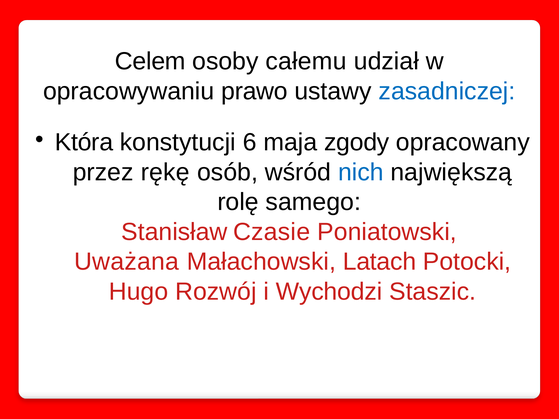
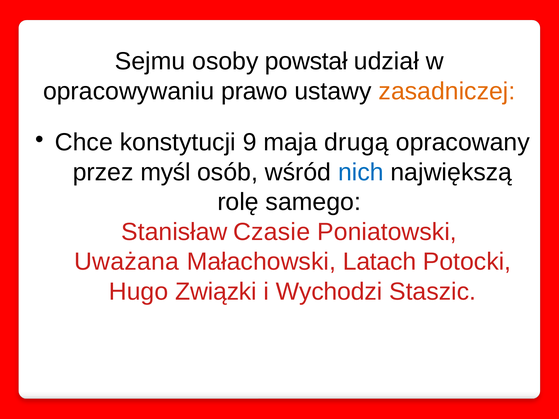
Celem: Celem -> Sejmu
całemu: całemu -> powstał
zasadniczej colour: blue -> orange
Która: Która -> Chce
6: 6 -> 9
zgody: zgody -> drugą
rękę: rękę -> myśl
Rozwój: Rozwój -> Związki
